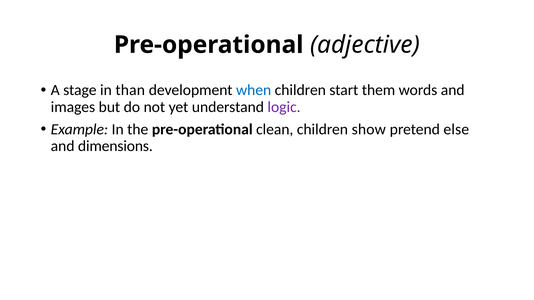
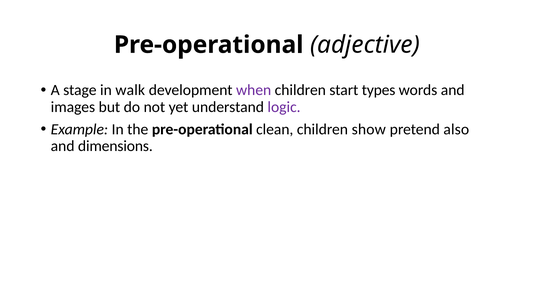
than: than -> walk
when colour: blue -> purple
them: them -> types
else: else -> also
